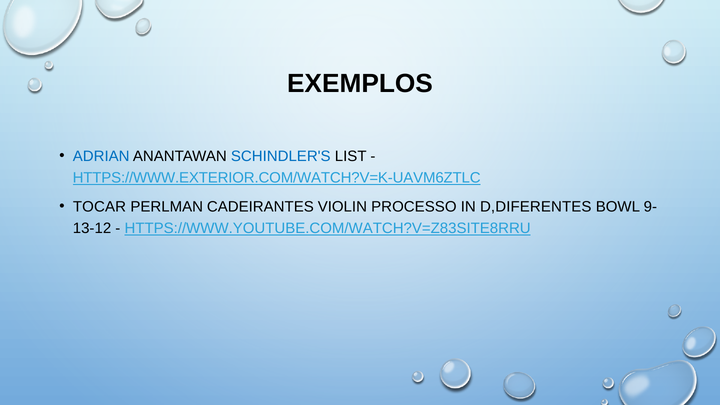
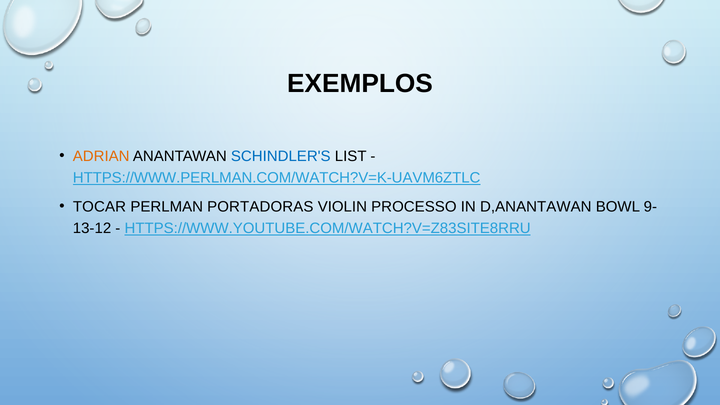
ADRIAN colour: blue -> orange
HTTPS://WWW.EXTERIOR.COM/WATCH?V=K-UAVM6ZTLC: HTTPS://WWW.EXTERIOR.COM/WATCH?V=K-UAVM6ZTLC -> HTTPS://WWW.PERLMAN.COM/WATCH?V=K-UAVM6ZTLC
CADEIRANTES: CADEIRANTES -> PORTADORAS
D,DIFERENTES: D,DIFERENTES -> D,ANANTAWAN
